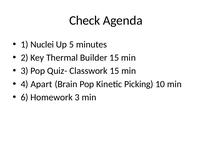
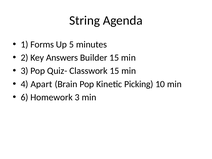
Check: Check -> String
Nuclei: Nuclei -> Forms
Thermal: Thermal -> Answers
